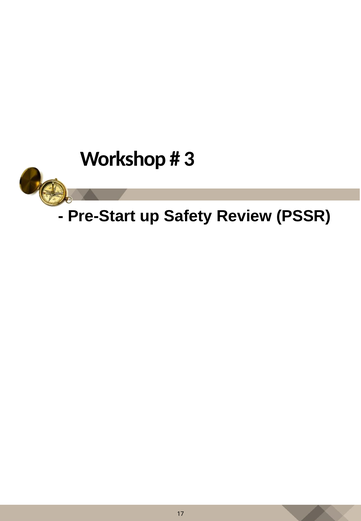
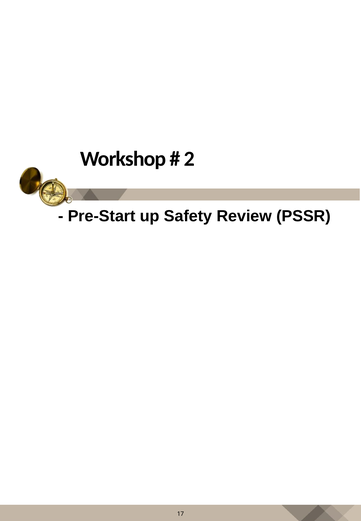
3: 3 -> 2
